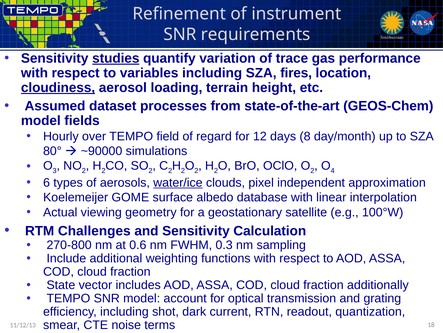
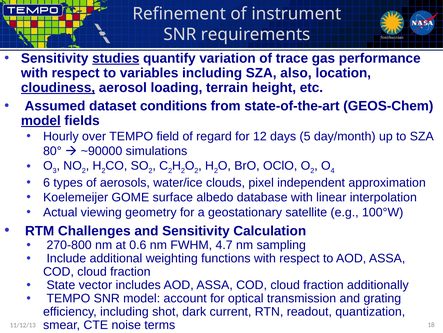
fires: fires -> also
processes: processes -> conditions
model at (41, 120) underline: none -> present
8: 8 -> 5
water/ice underline: present -> none
0.3: 0.3 -> 4.7
